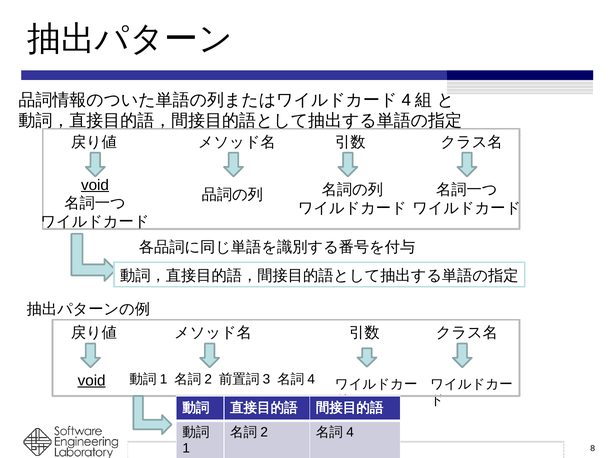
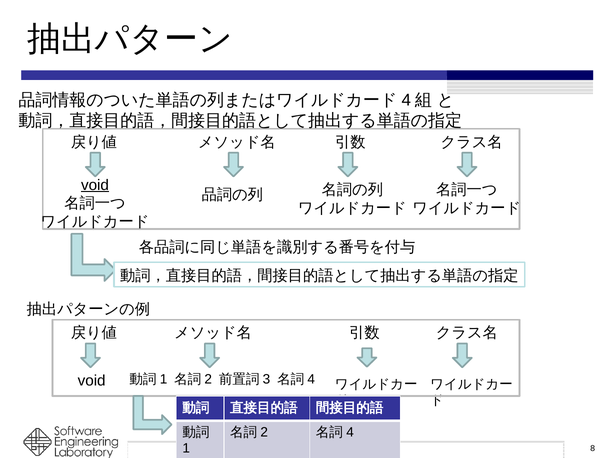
void at (92, 380) underline: present -> none
